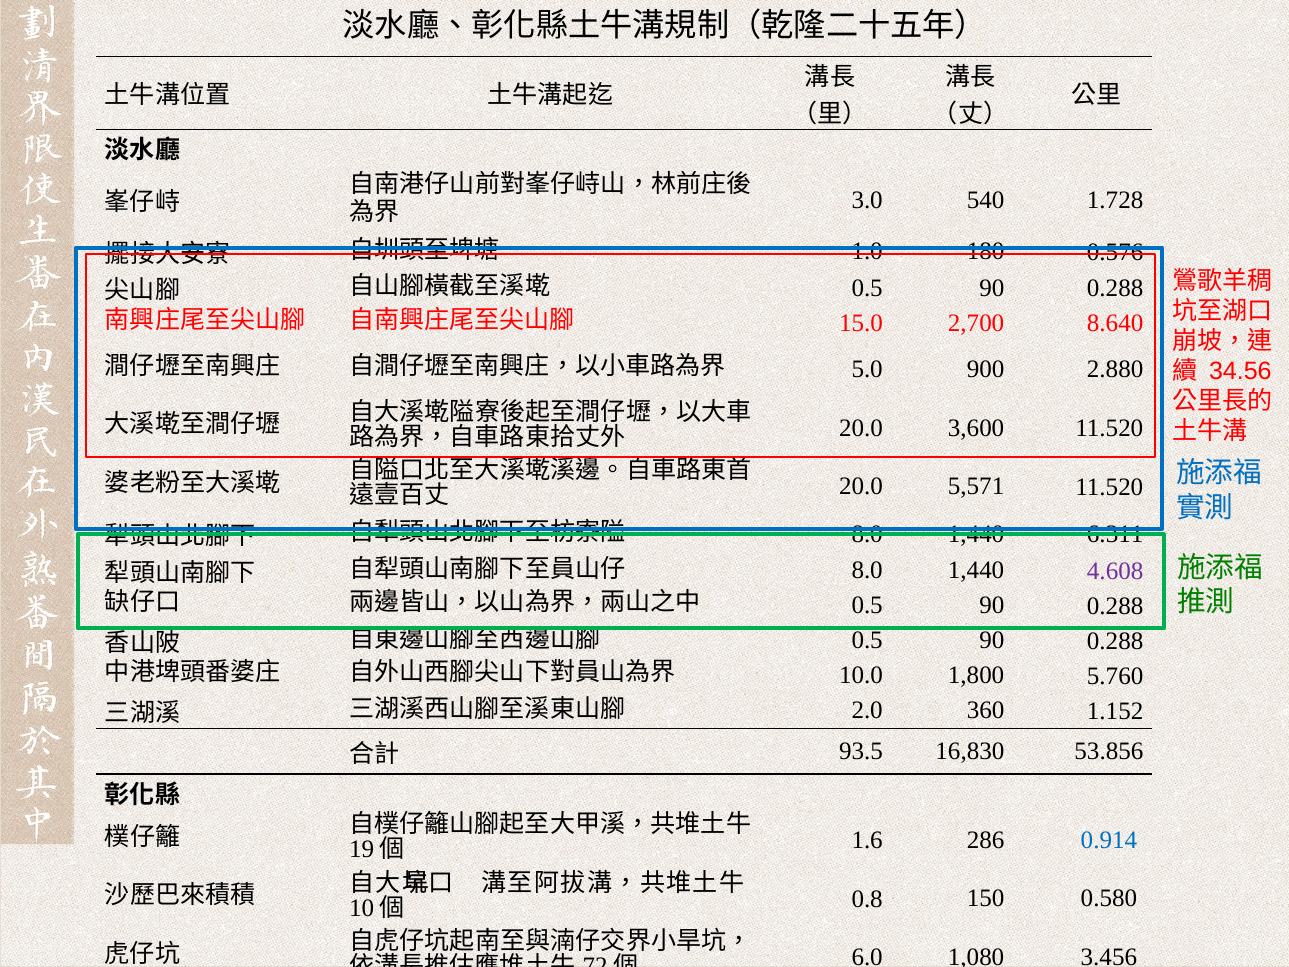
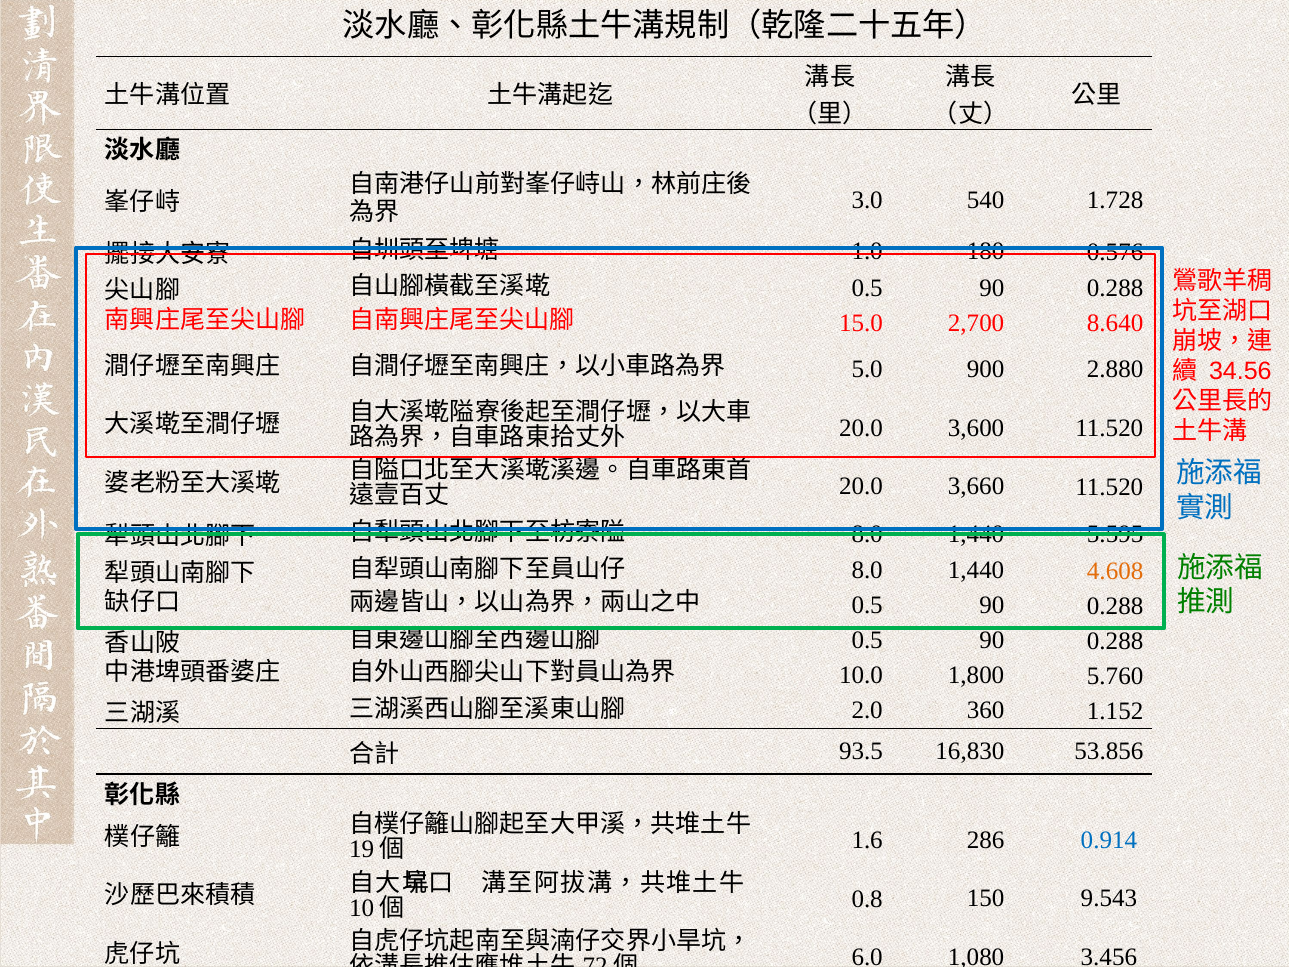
5,571: 5,571 -> 3,660
6.311: 6.311 -> 5.595
4.608 colour: purple -> orange
0.580: 0.580 -> 9.543
